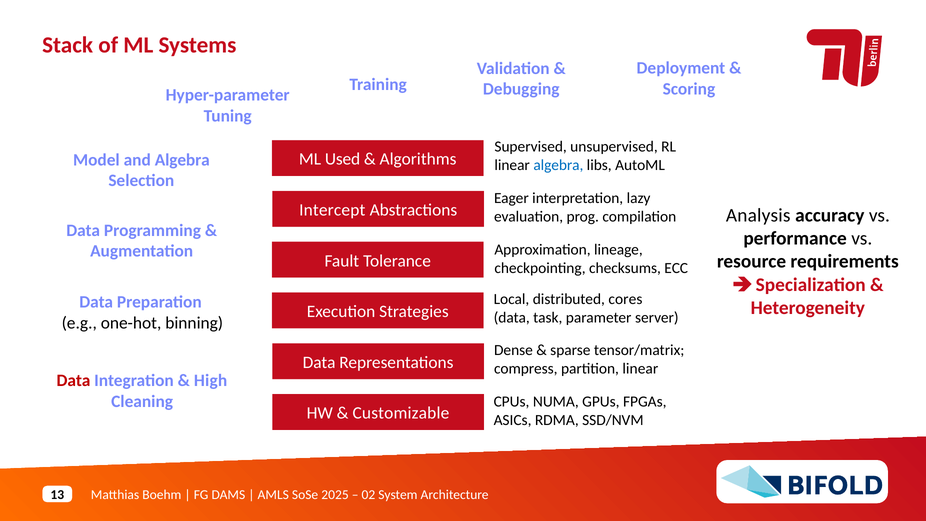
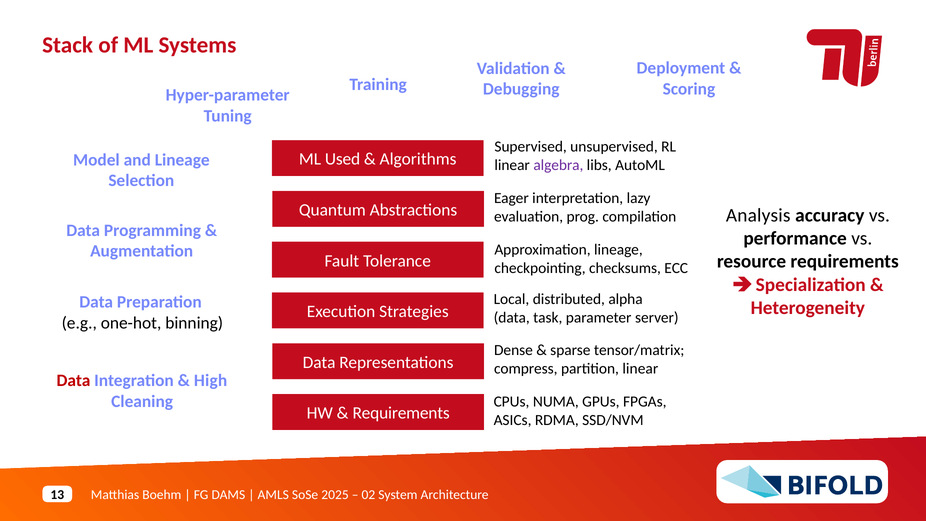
and Algebra: Algebra -> Lineage
algebra at (558, 165) colour: blue -> purple
Intercept: Intercept -> Quantum
cores: cores -> alpha
Customizable at (401, 413): Customizable -> Requirements
